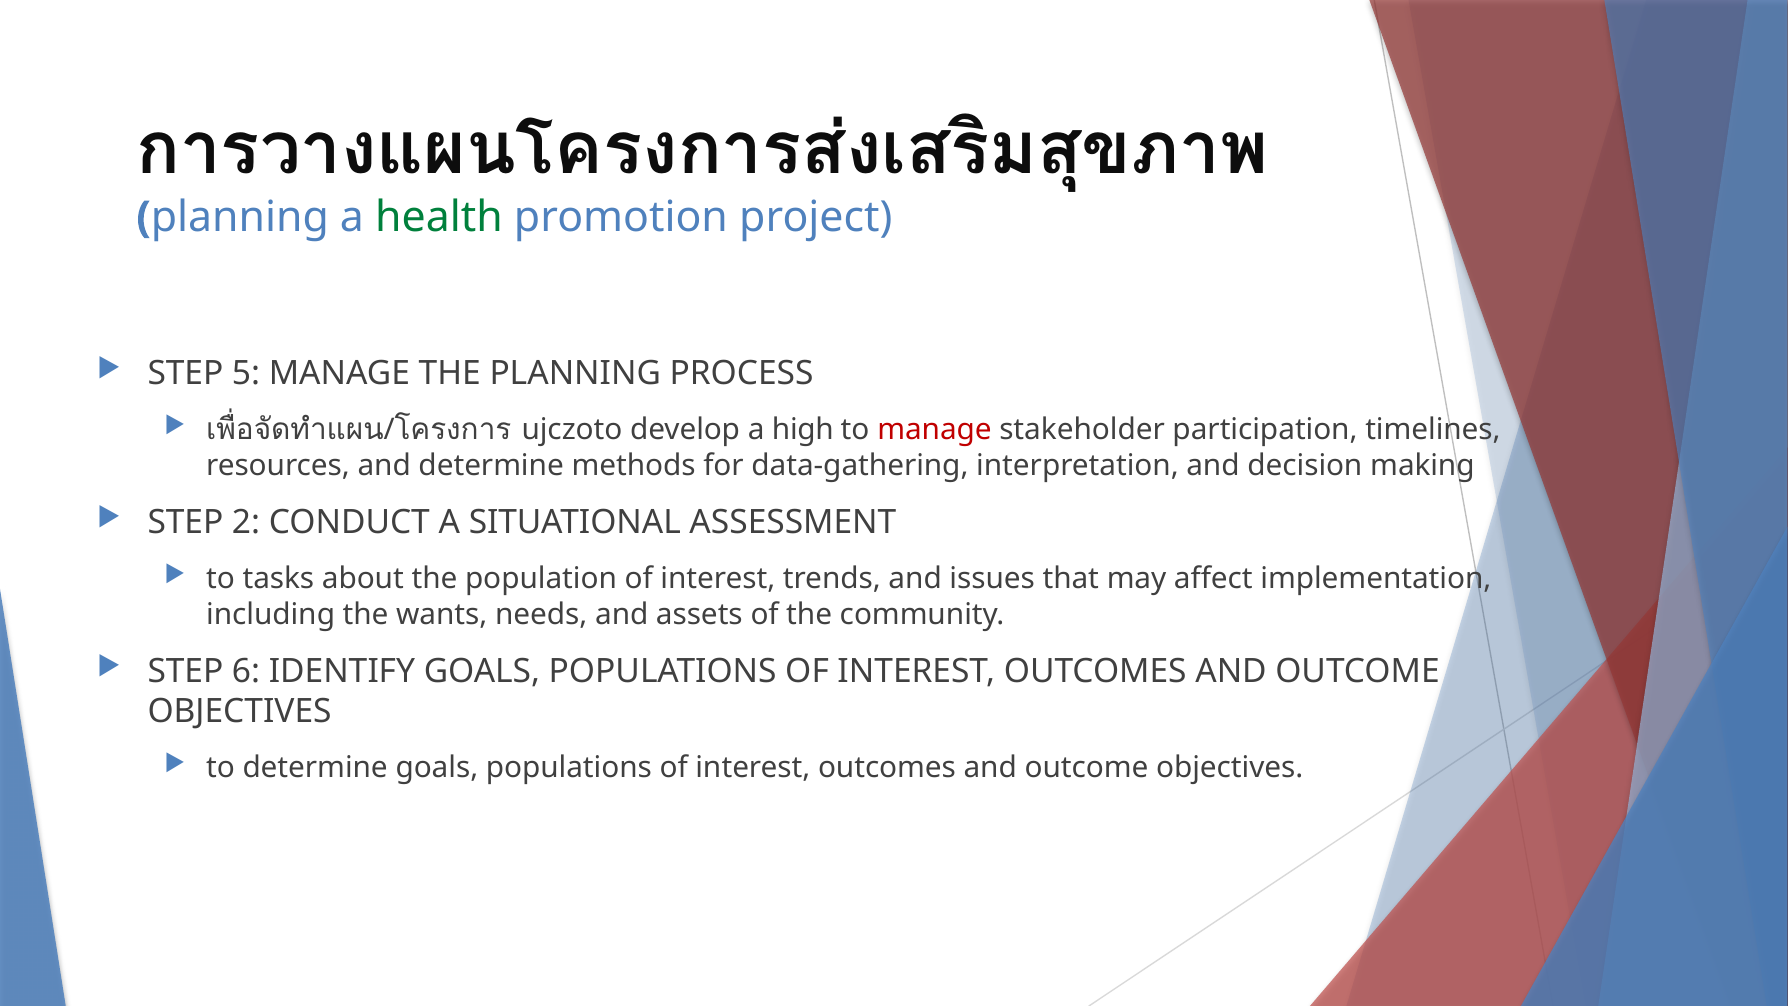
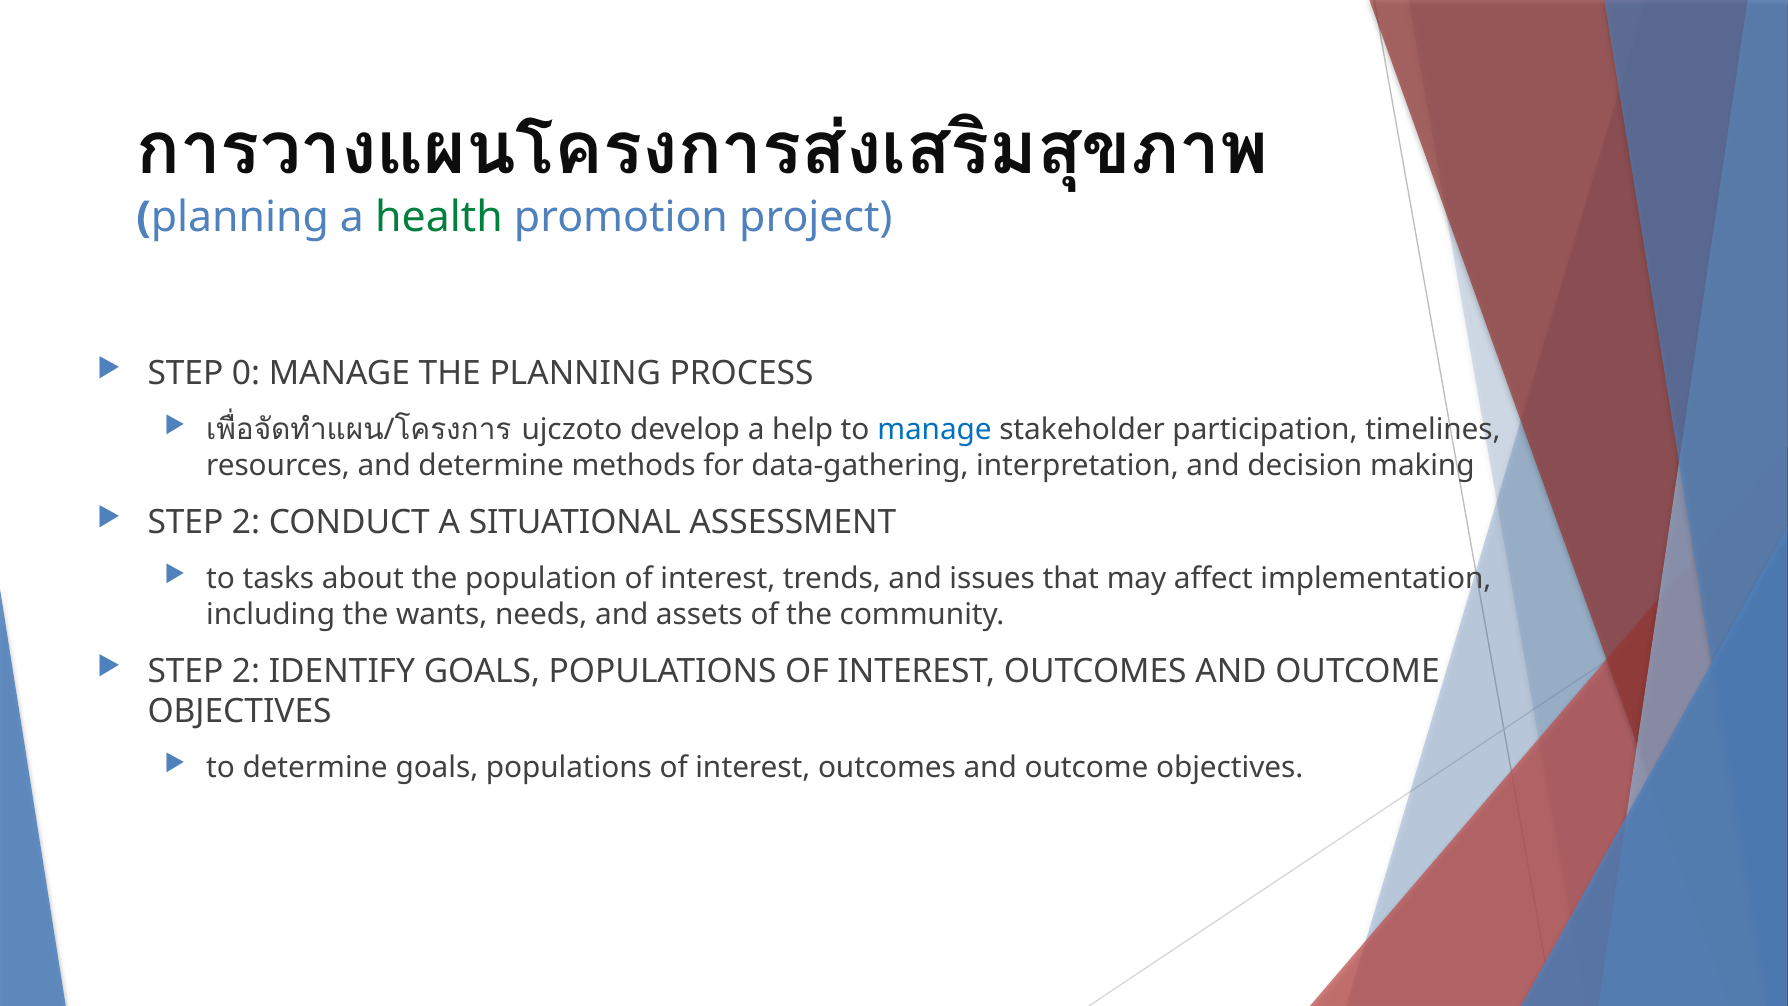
5: 5 -> 0
high: high -> help
manage at (935, 430) colour: red -> blue
6 at (246, 671): 6 -> 2
